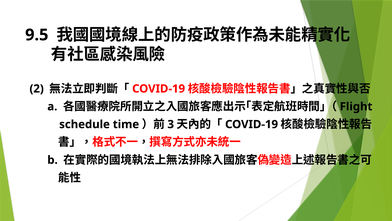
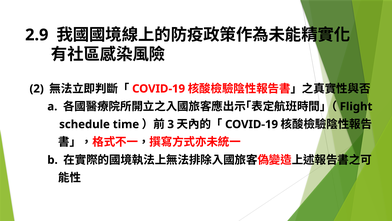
9.5: 9.5 -> 2.9
